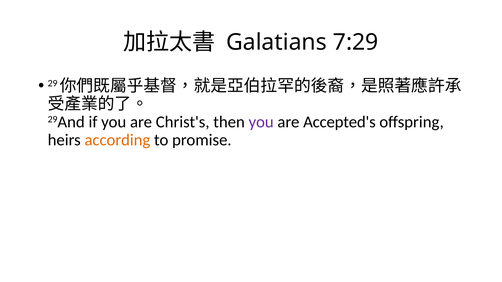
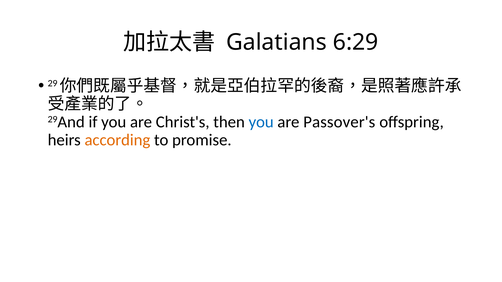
7:29: 7:29 -> 6:29
you at (261, 122) colour: purple -> blue
Accepted's: Accepted's -> Passover's
